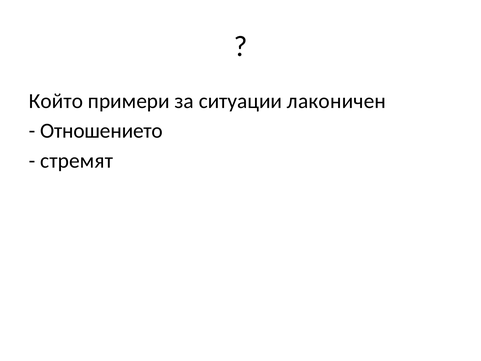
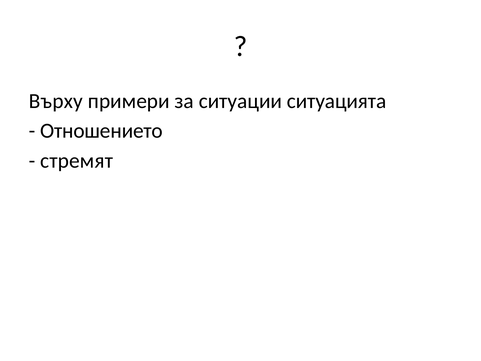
Който: Който -> Върху
лаконичен: лаконичен -> ситуацията
